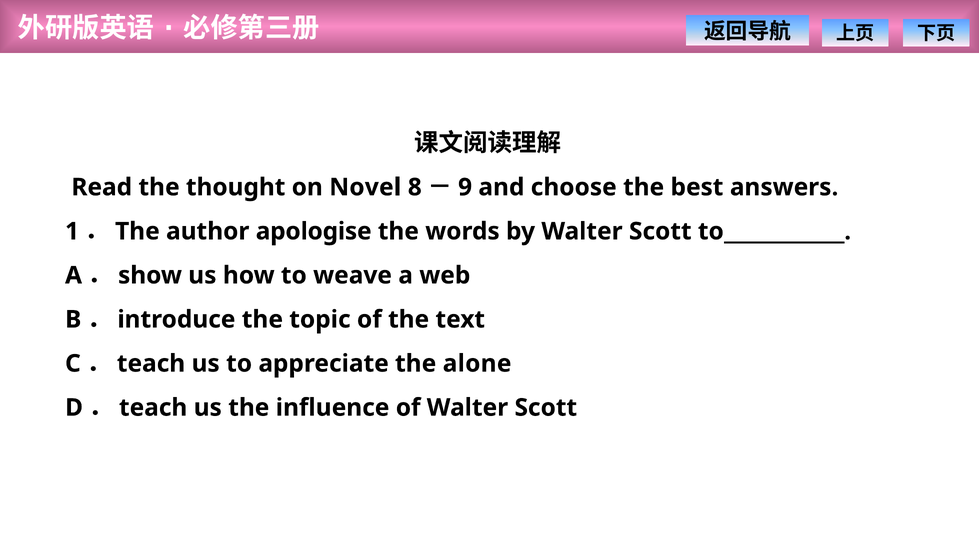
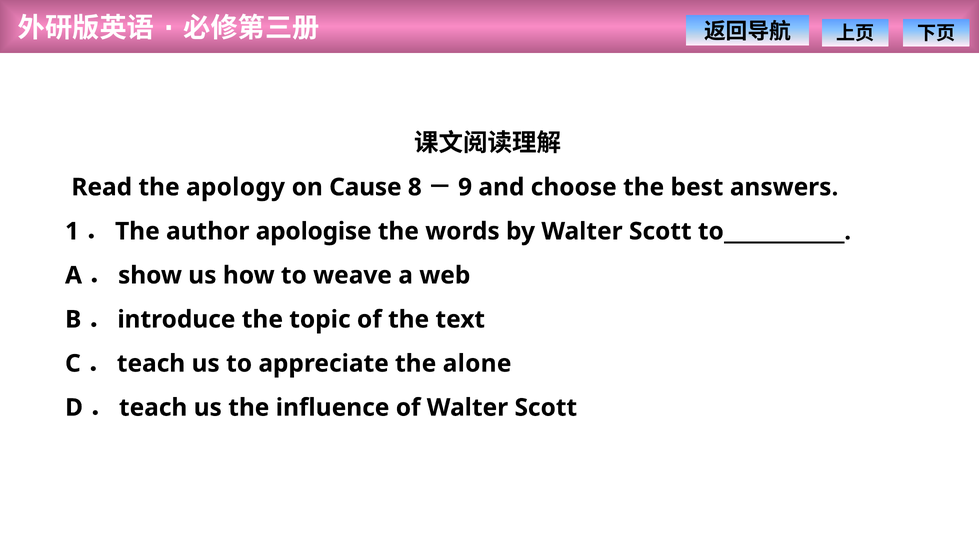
thought: thought -> apology
Novel: Novel -> Cause
